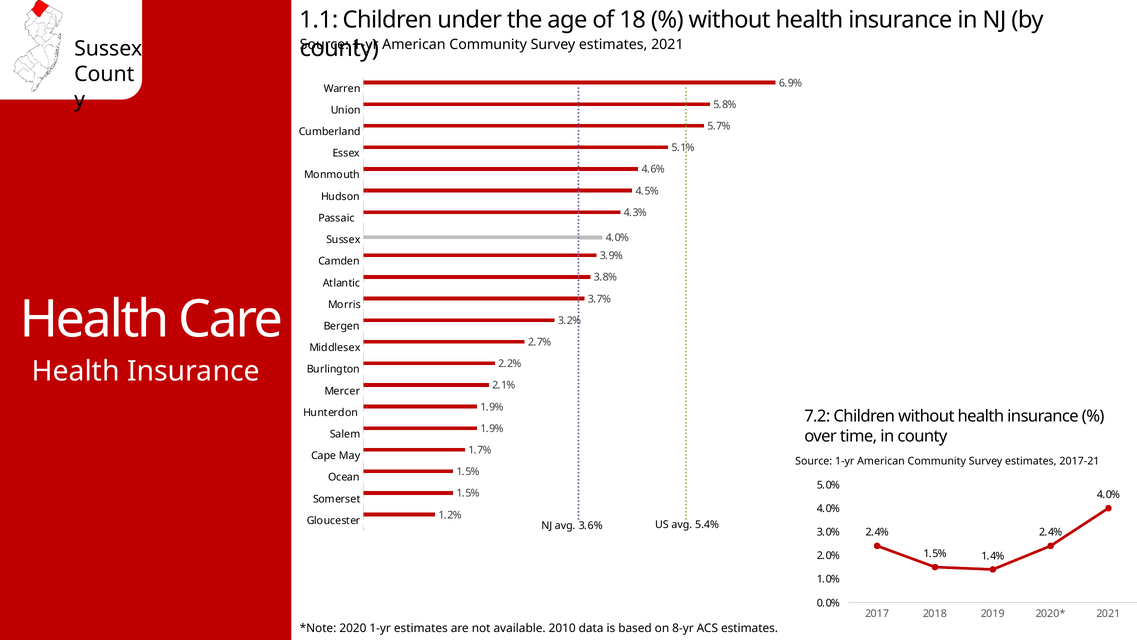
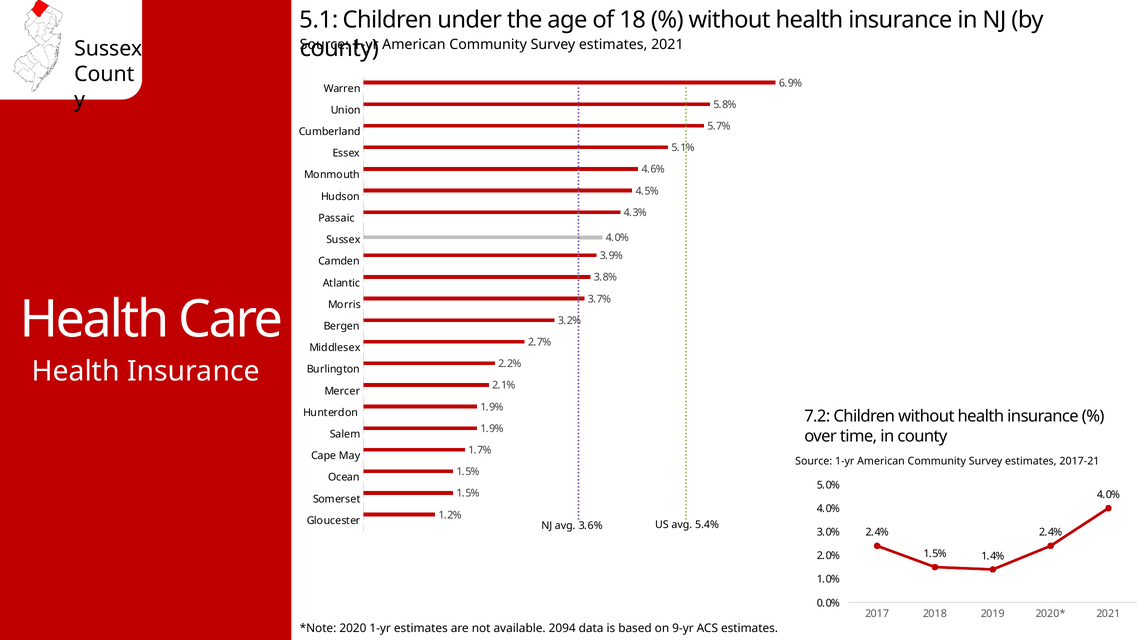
1.1: 1.1 -> 5.1
2010: 2010 -> 2094
8-yr: 8-yr -> 9-yr
